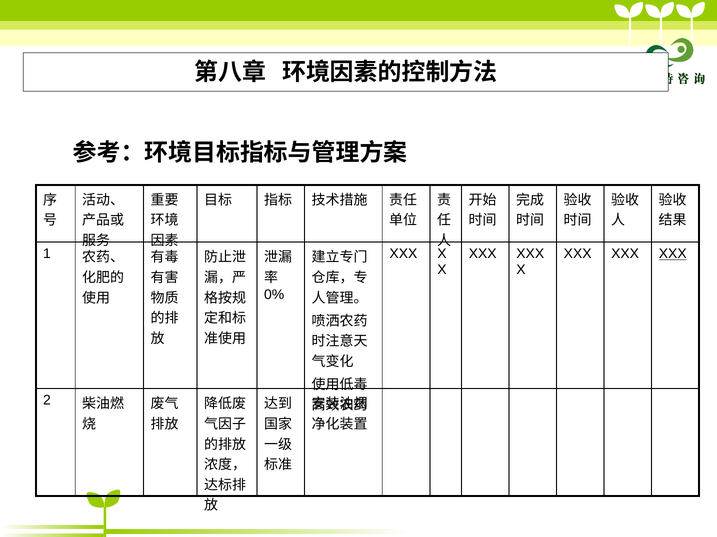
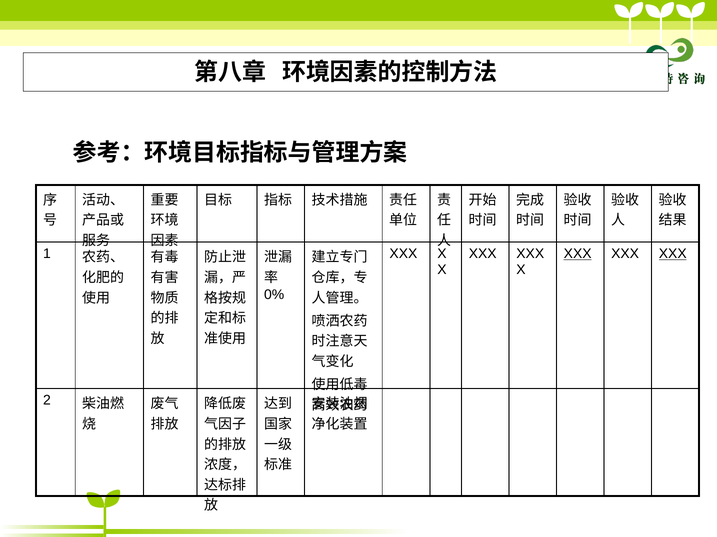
XXX at (578, 254) underline: none -> present
